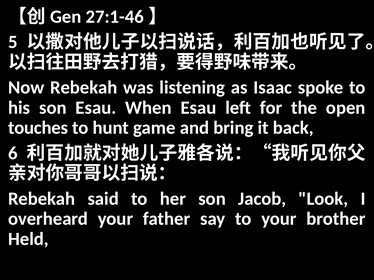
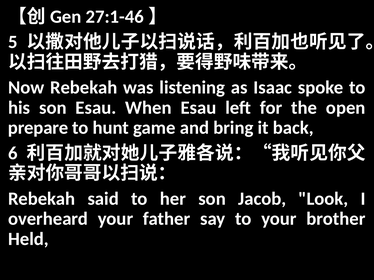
touches: touches -> prepare
